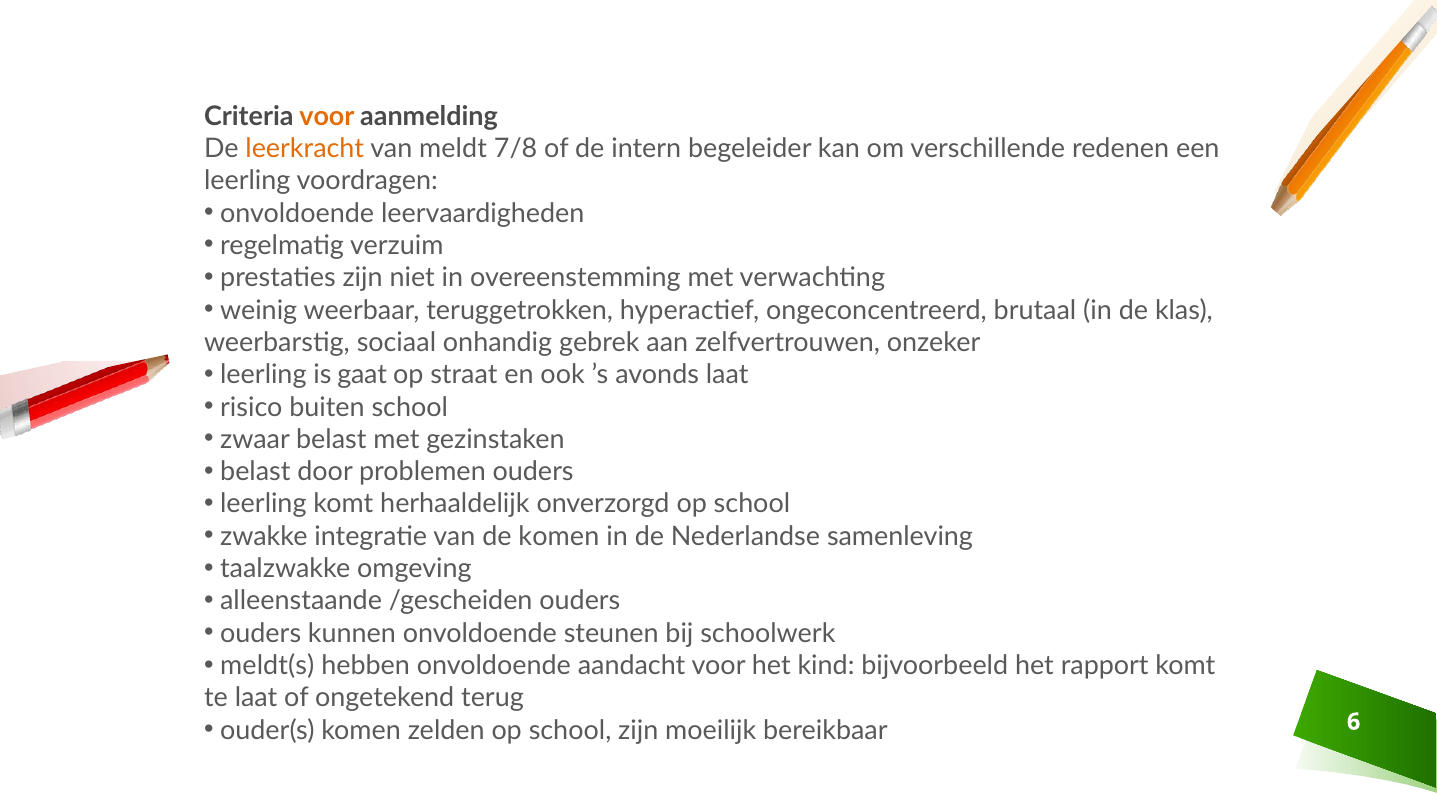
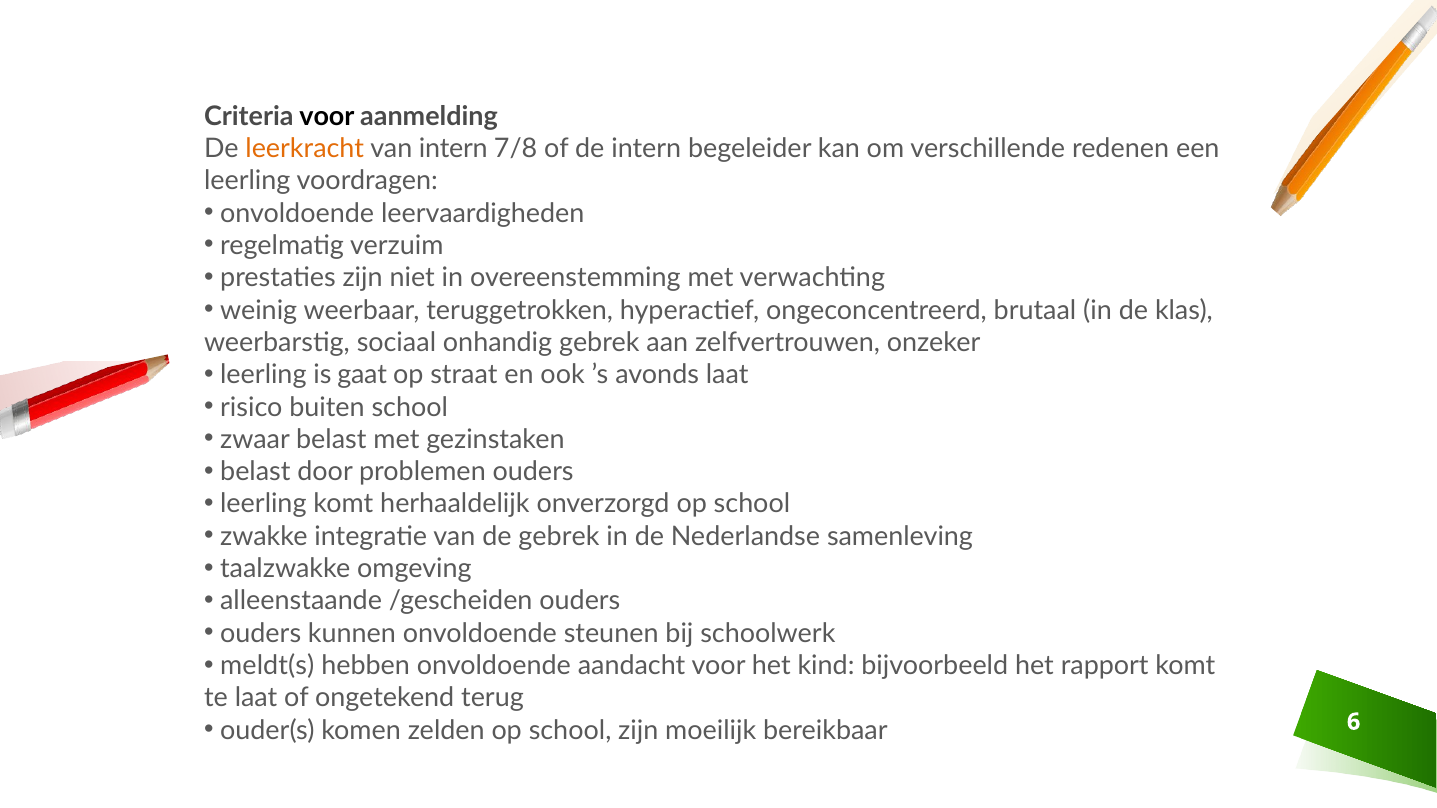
voor at (327, 116) colour: orange -> black
van meldt: meldt -> intern
de komen: komen -> gebrek
